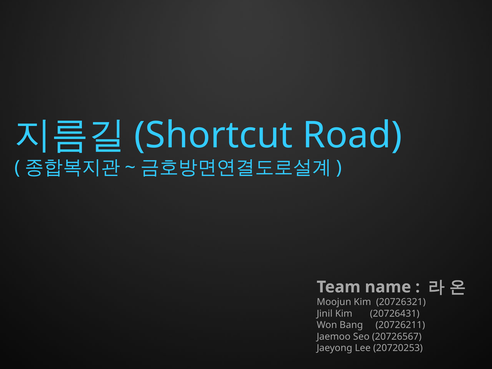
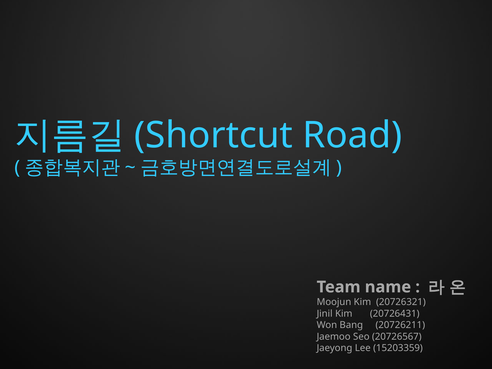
20720253: 20720253 -> 15203359
